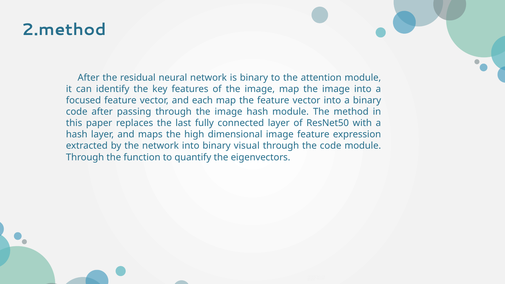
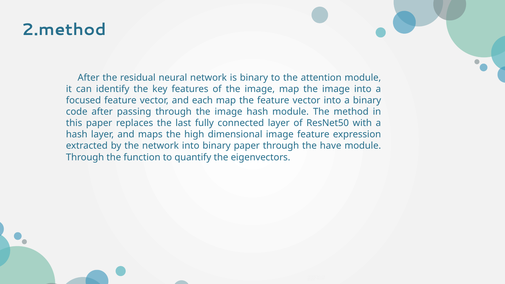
binary visual: visual -> paper
the code: code -> have
